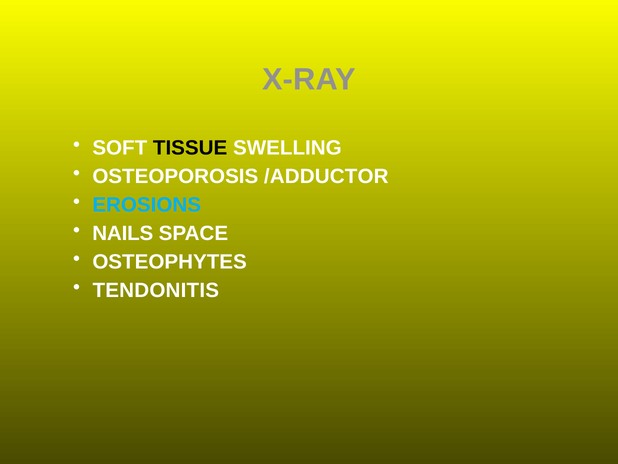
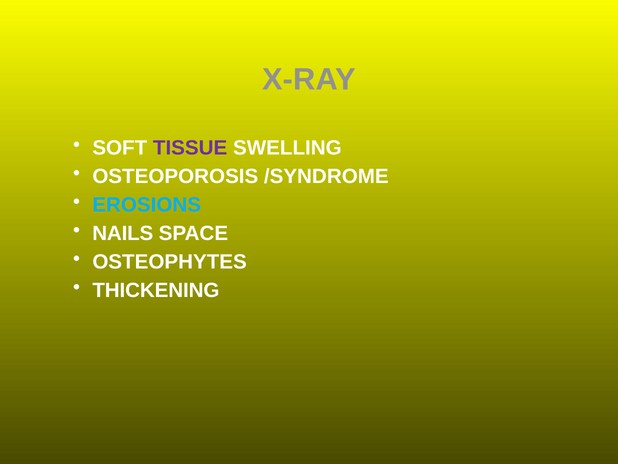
TISSUE colour: black -> purple
/ADDUCTOR: /ADDUCTOR -> /SYNDROME
TENDONITIS: TENDONITIS -> THICKENING
